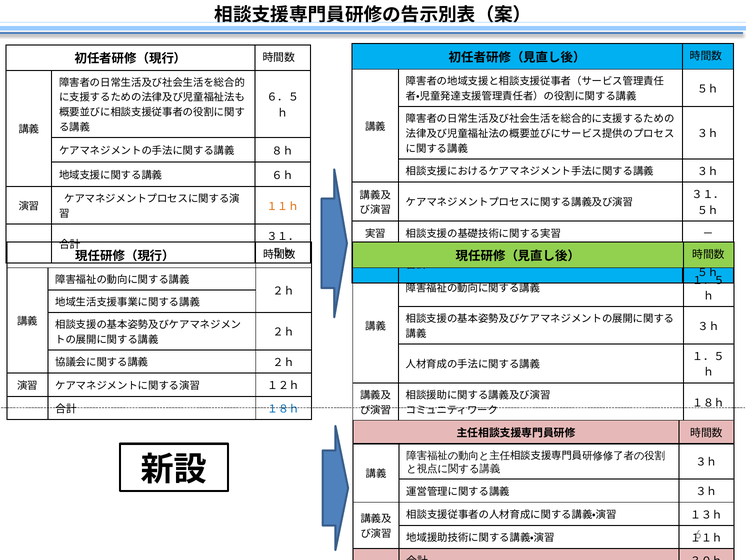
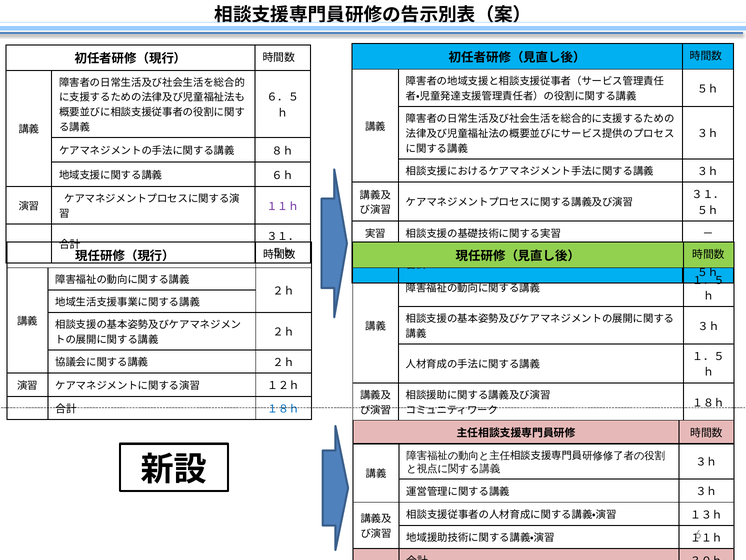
１１ｈ at (283, 206) colour: orange -> purple
